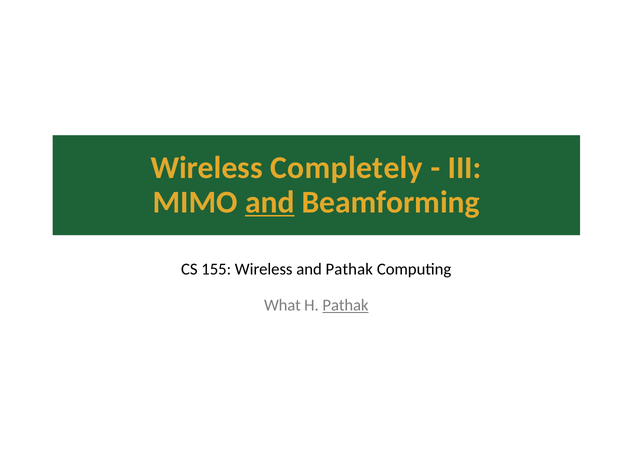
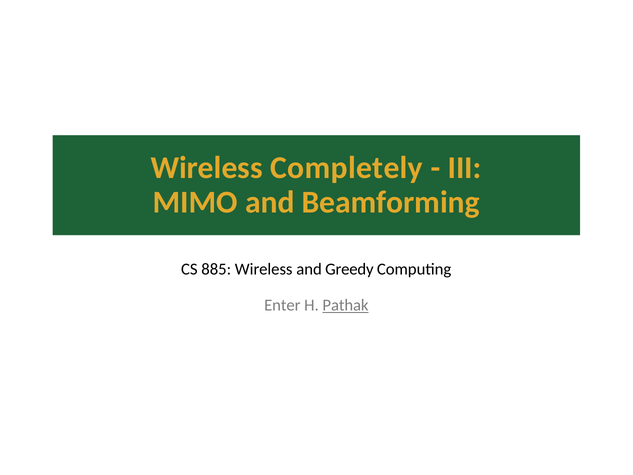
and at (270, 202) underline: present -> none
155: 155 -> 885
and Pathak: Pathak -> Greedy
What: What -> Enter
